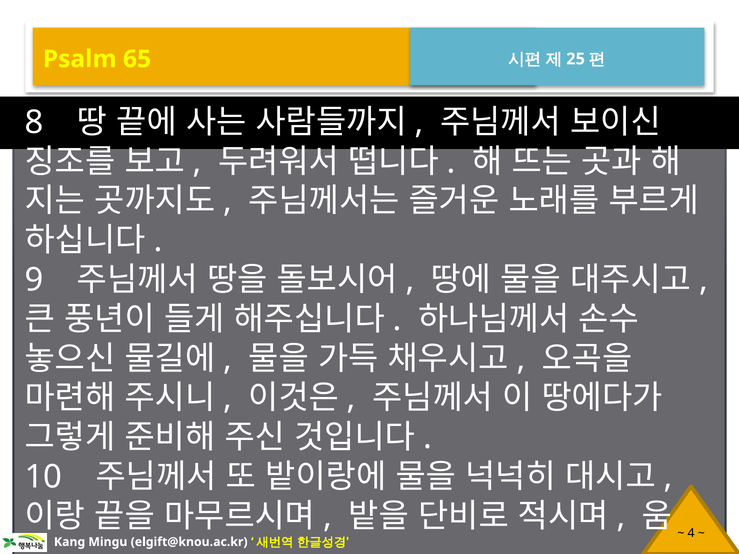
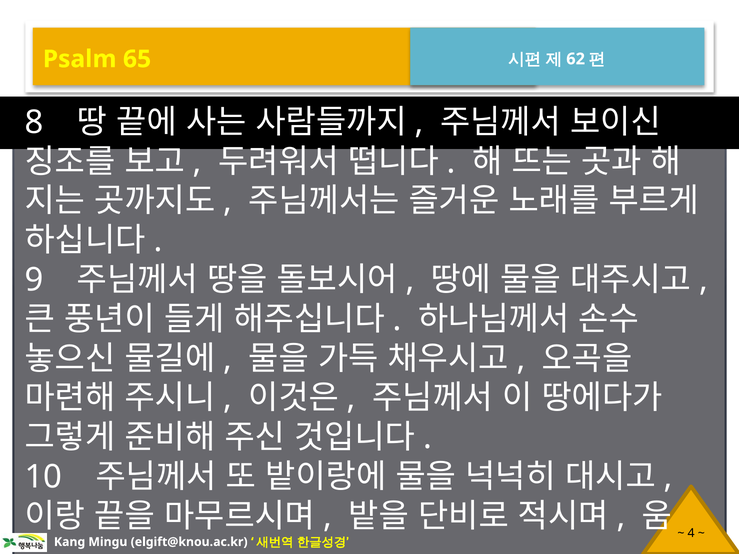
25: 25 -> 62
